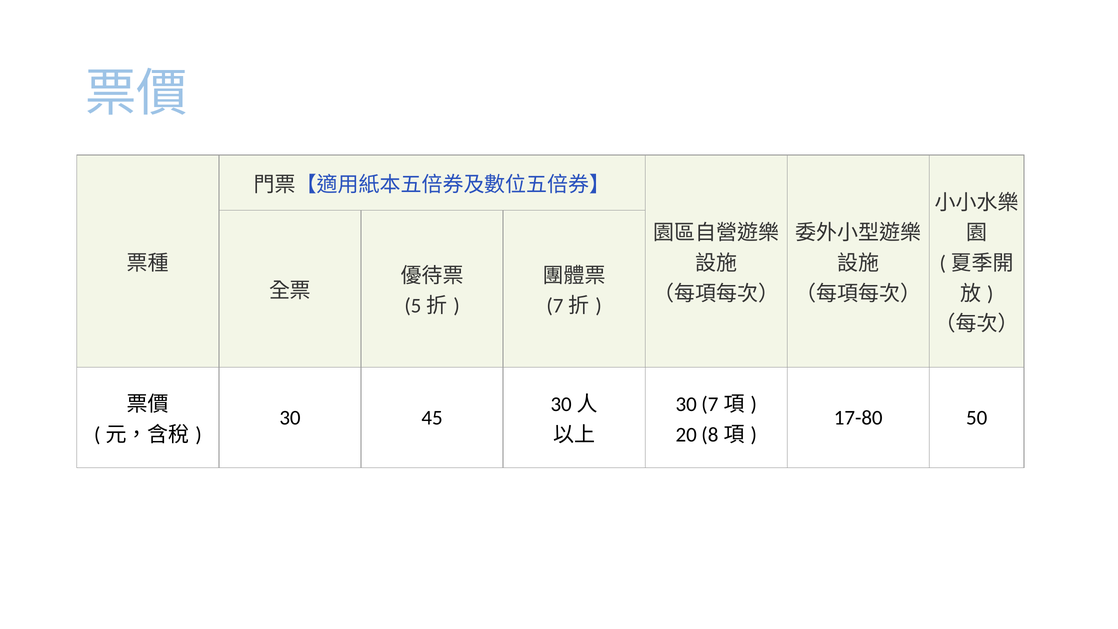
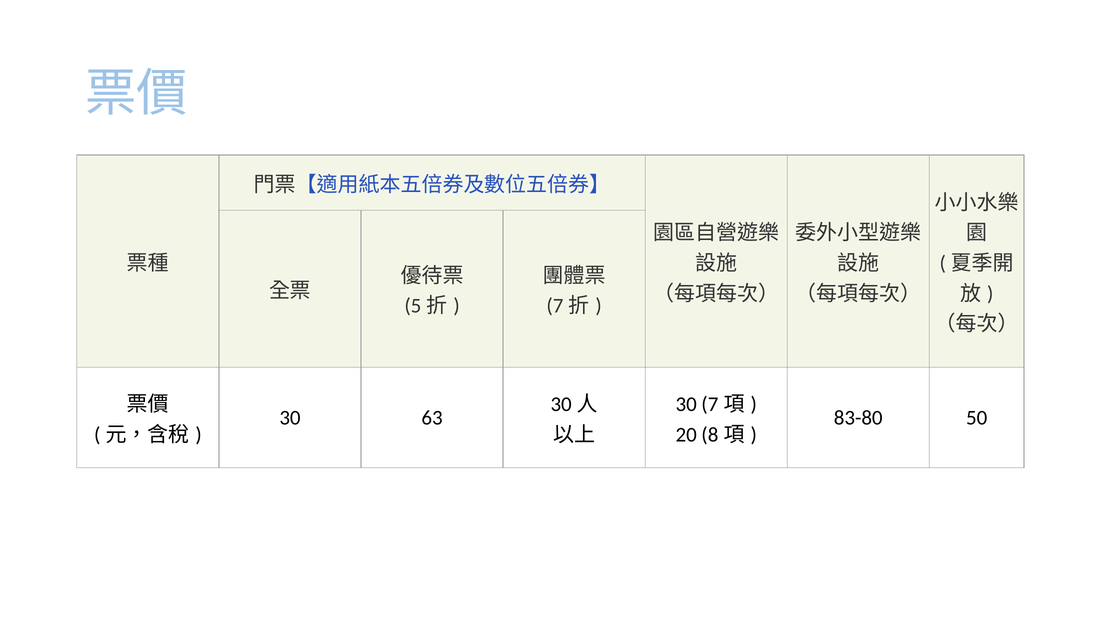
45: 45 -> 63
17-80: 17-80 -> 83-80
